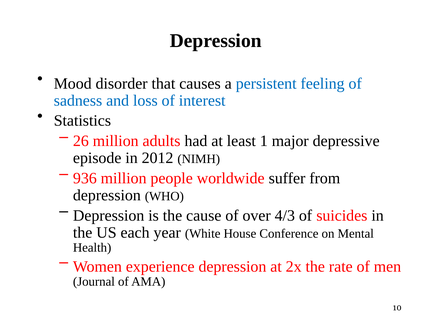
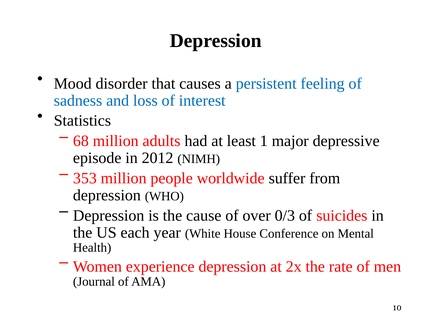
26: 26 -> 68
936: 936 -> 353
4/3: 4/3 -> 0/3
